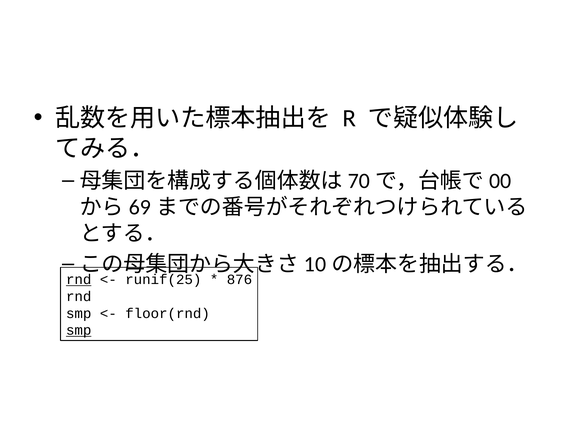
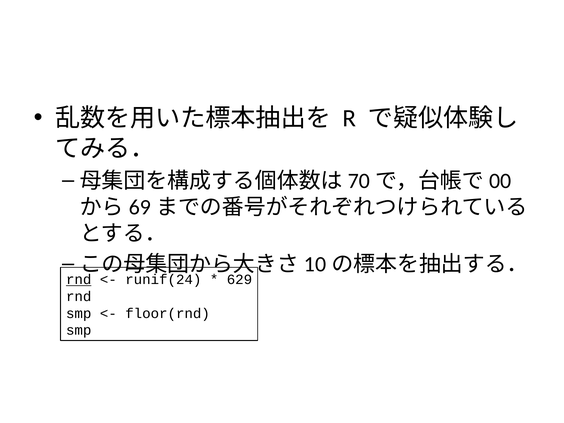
runif(25: runif(25 -> runif(24
876: 876 -> 629
smp at (79, 330) underline: present -> none
